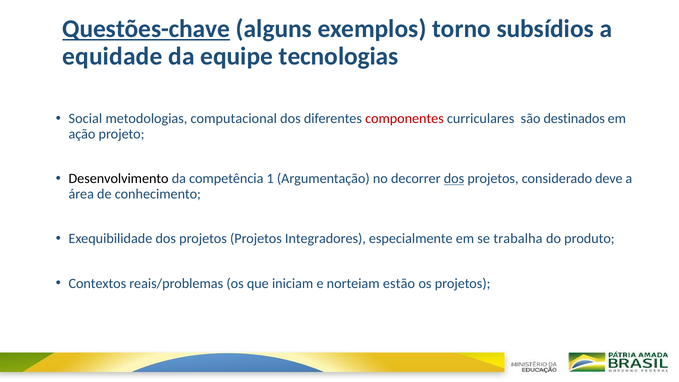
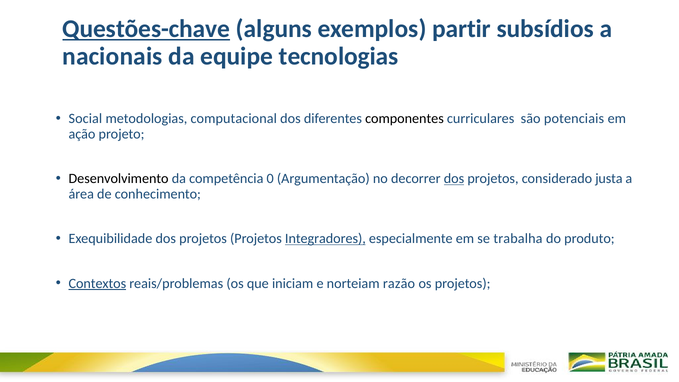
torno: torno -> partir
equidade: equidade -> nacionais
componentes colour: red -> black
destinados: destinados -> potenciais
1: 1 -> 0
deve: deve -> justa
Integradores underline: none -> present
Contextos underline: none -> present
estão: estão -> razão
